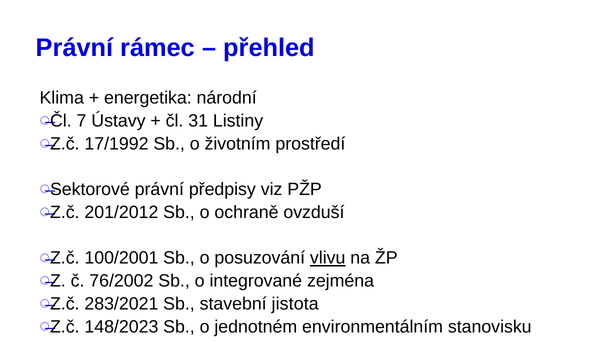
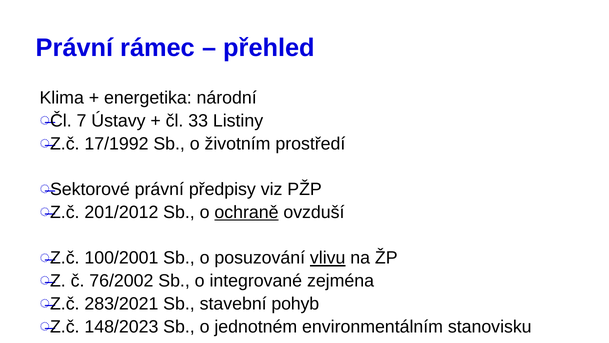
31: 31 -> 33
ochraně underline: none -> present
jistota: jistota -> pohyb
